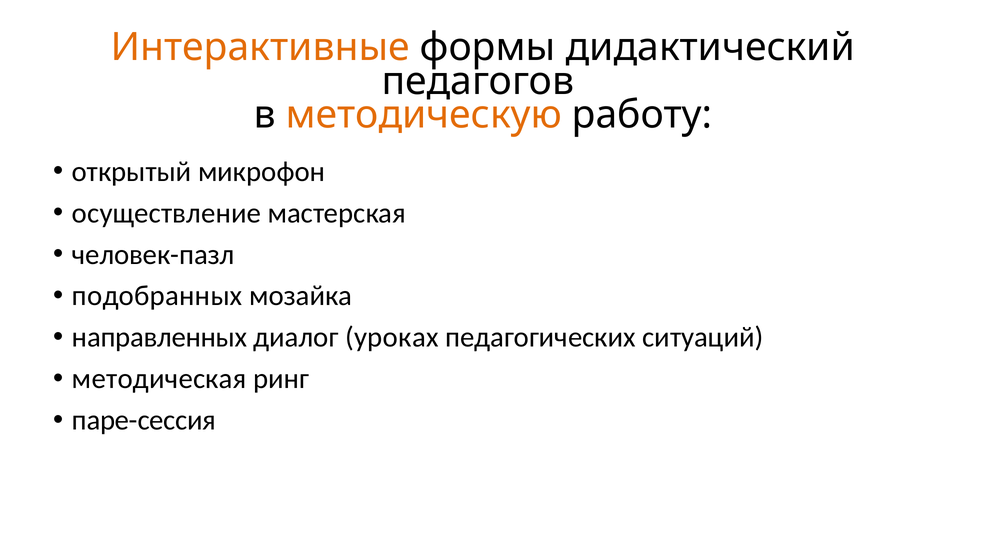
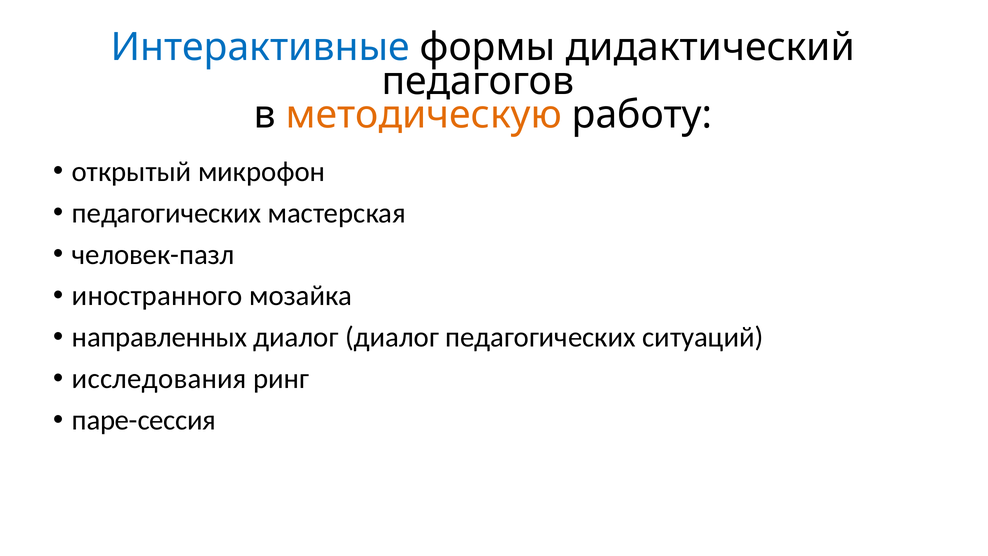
Интерактивные colour: orange -> blue
осуществление at (167, 213): осуществление -> педагогических
подобранных: подобранных -> иностранного
диалог уроках: уроках -> диалог
методическая: методическая -> исследования
